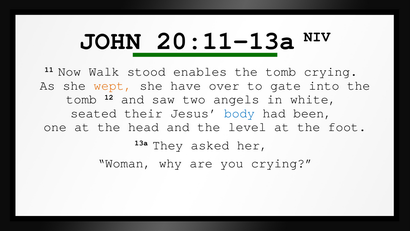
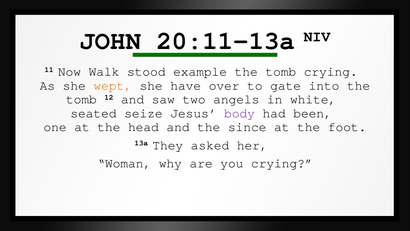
enables: enables -> example
their: their -> seize
body colour: blue -> purple
level: level -> since
